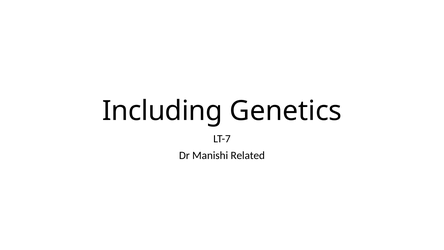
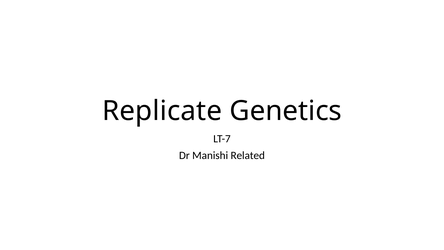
Including: Including -> Replicate
